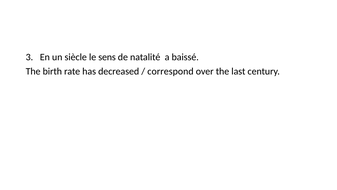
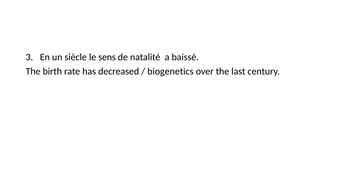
correspond: correspond -> biogenetics
